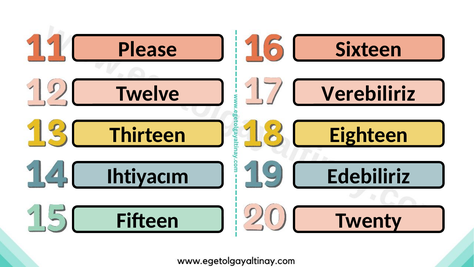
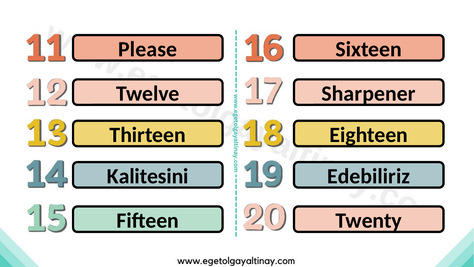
Verebiliriz: Verebiliriz -> Sharpener
Ihtiyacım: Ihtiyacım -> Kalitesini
